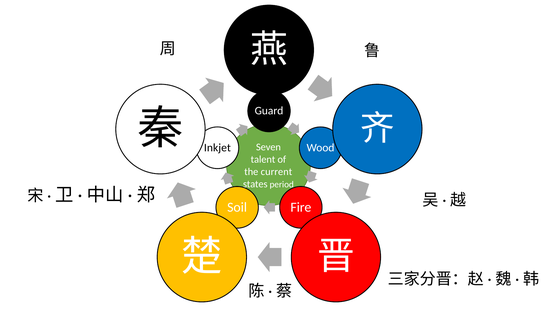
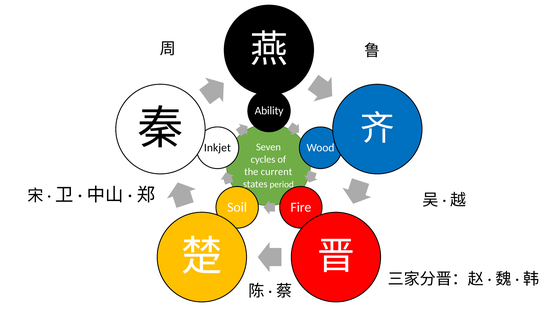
Guard: Guard -> Ability
talent: talent -> cycles
